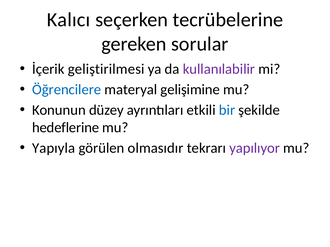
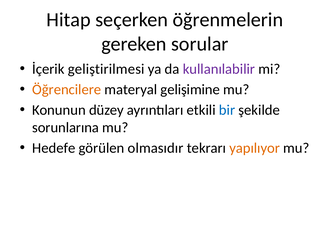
Kalıcı: Kalıcı -> Hitap
tecrübelerine: tecrübelerine -> öğrenmelerin
Öğrencilere colour: blue -> orange
hedeflerine: hedeflerine -> sorunlarına
Yapıyla: Yapıyla -> Hedefe
yapılıyor colour: purple -> orange
